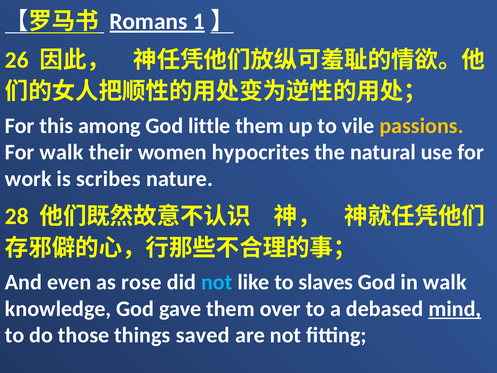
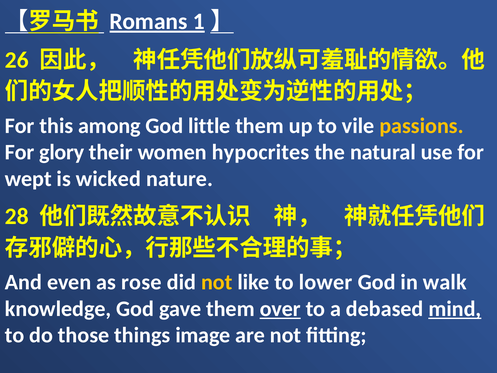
For walk: walk -> glory
work: work -> wept
scribes: scribes -> wicked
not at (217, 282) colour: light blue -> yellow
slaves: slaves -> lower
over underline: none -> present
saved: saved -> image
